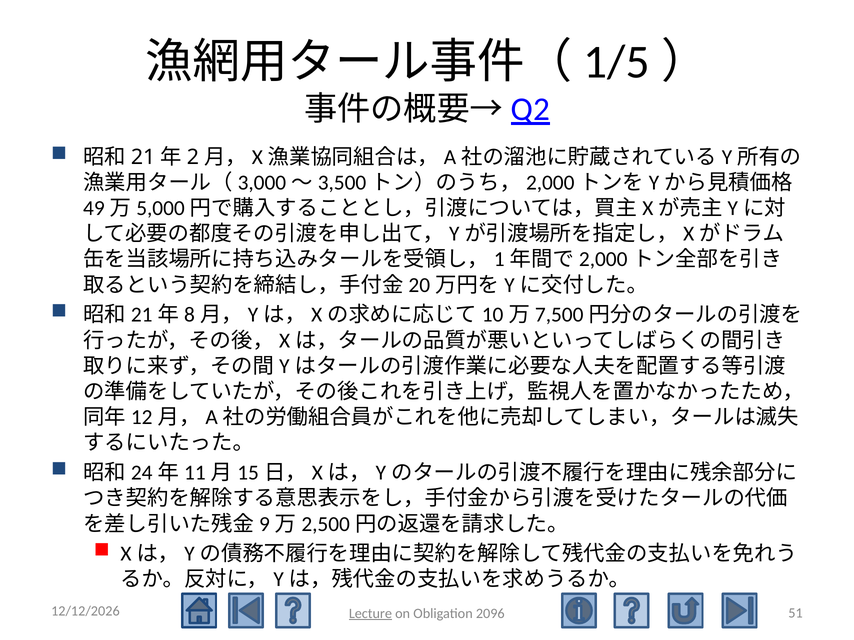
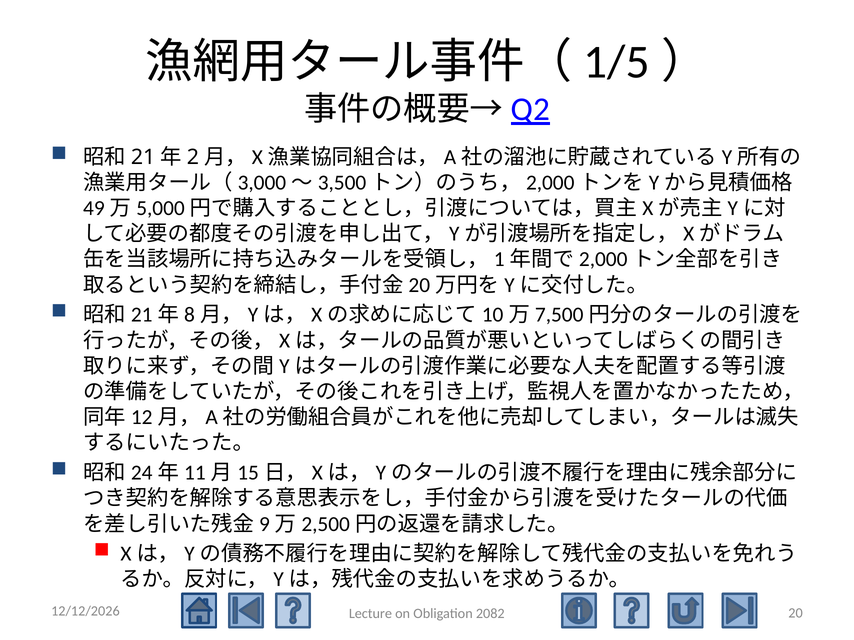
51: 51 -> 20
Lecture underline: present -> none
2096: 2096 -> 2082
